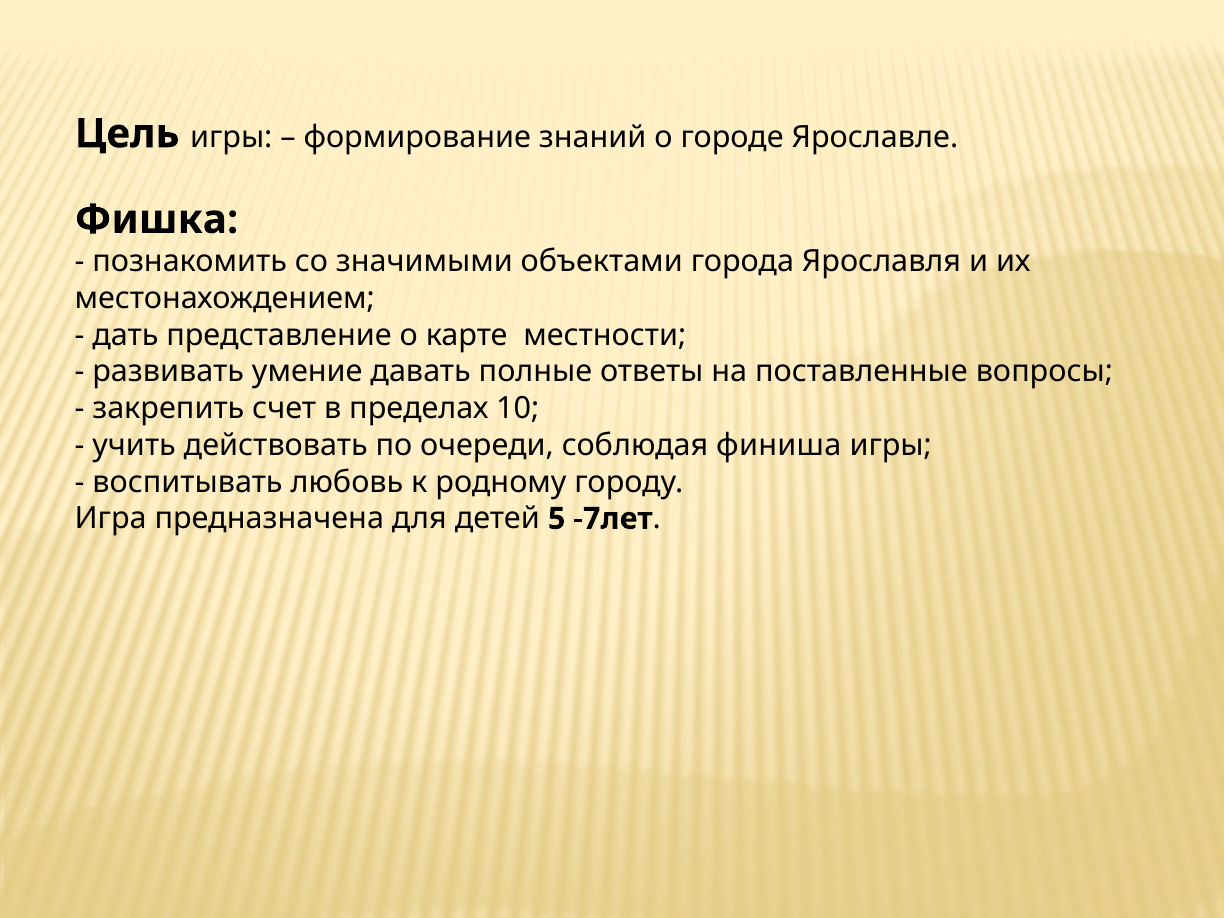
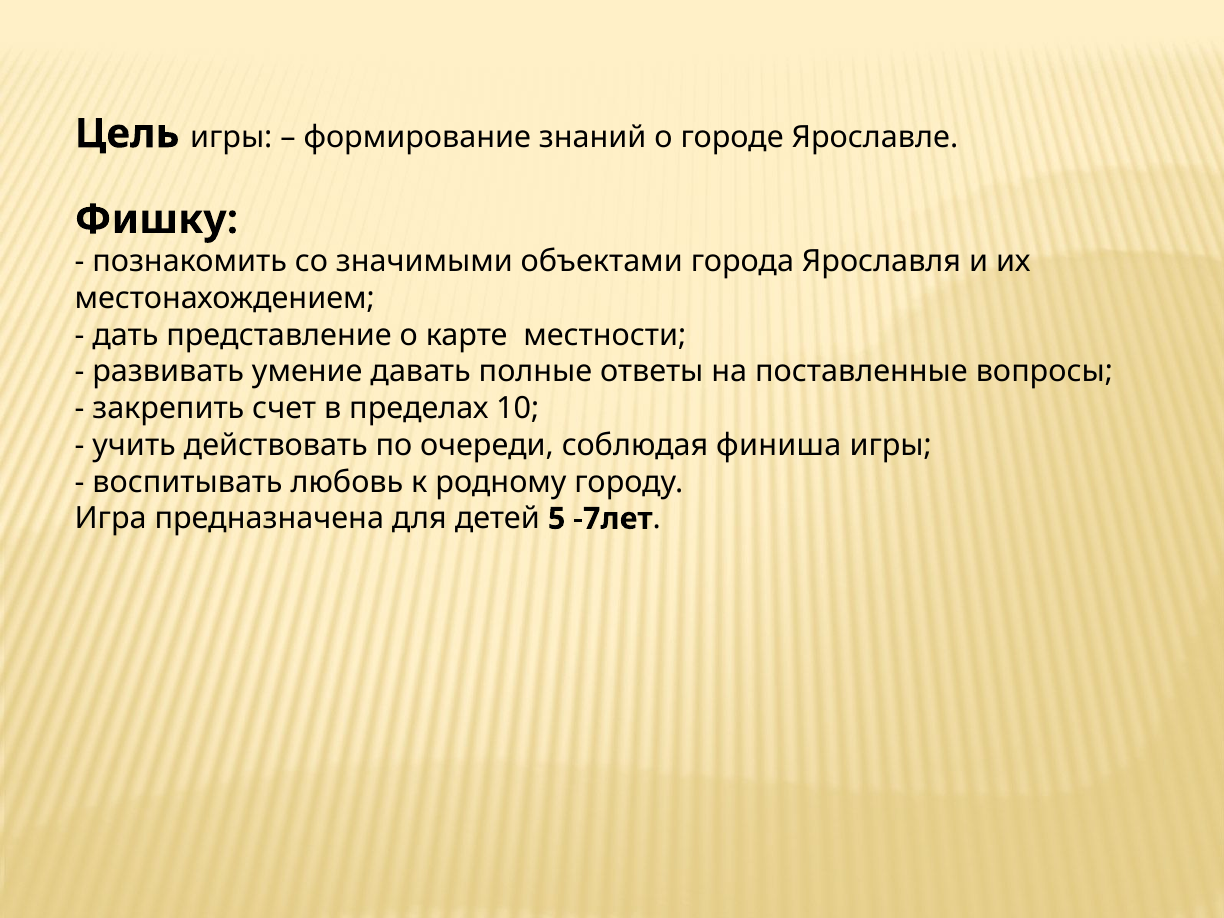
Фишка: Фишка -> Фишку
